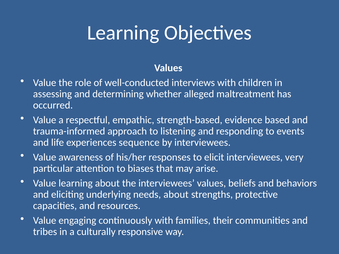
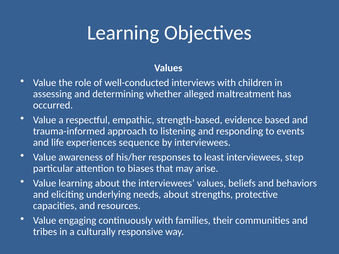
elicit: elicit -> least
very: very -> step
